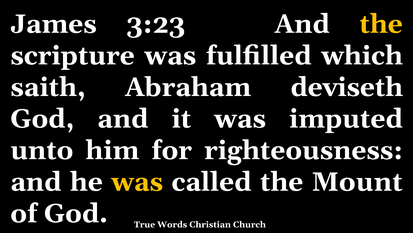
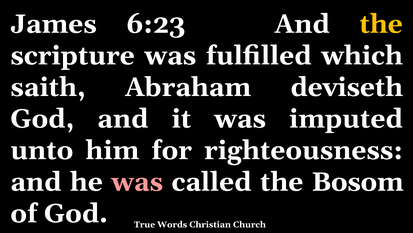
3:23: 3:23 -> 6:23
was at (137, 181) colour: yellow -> pink
Mount: Mount -> Bosom
